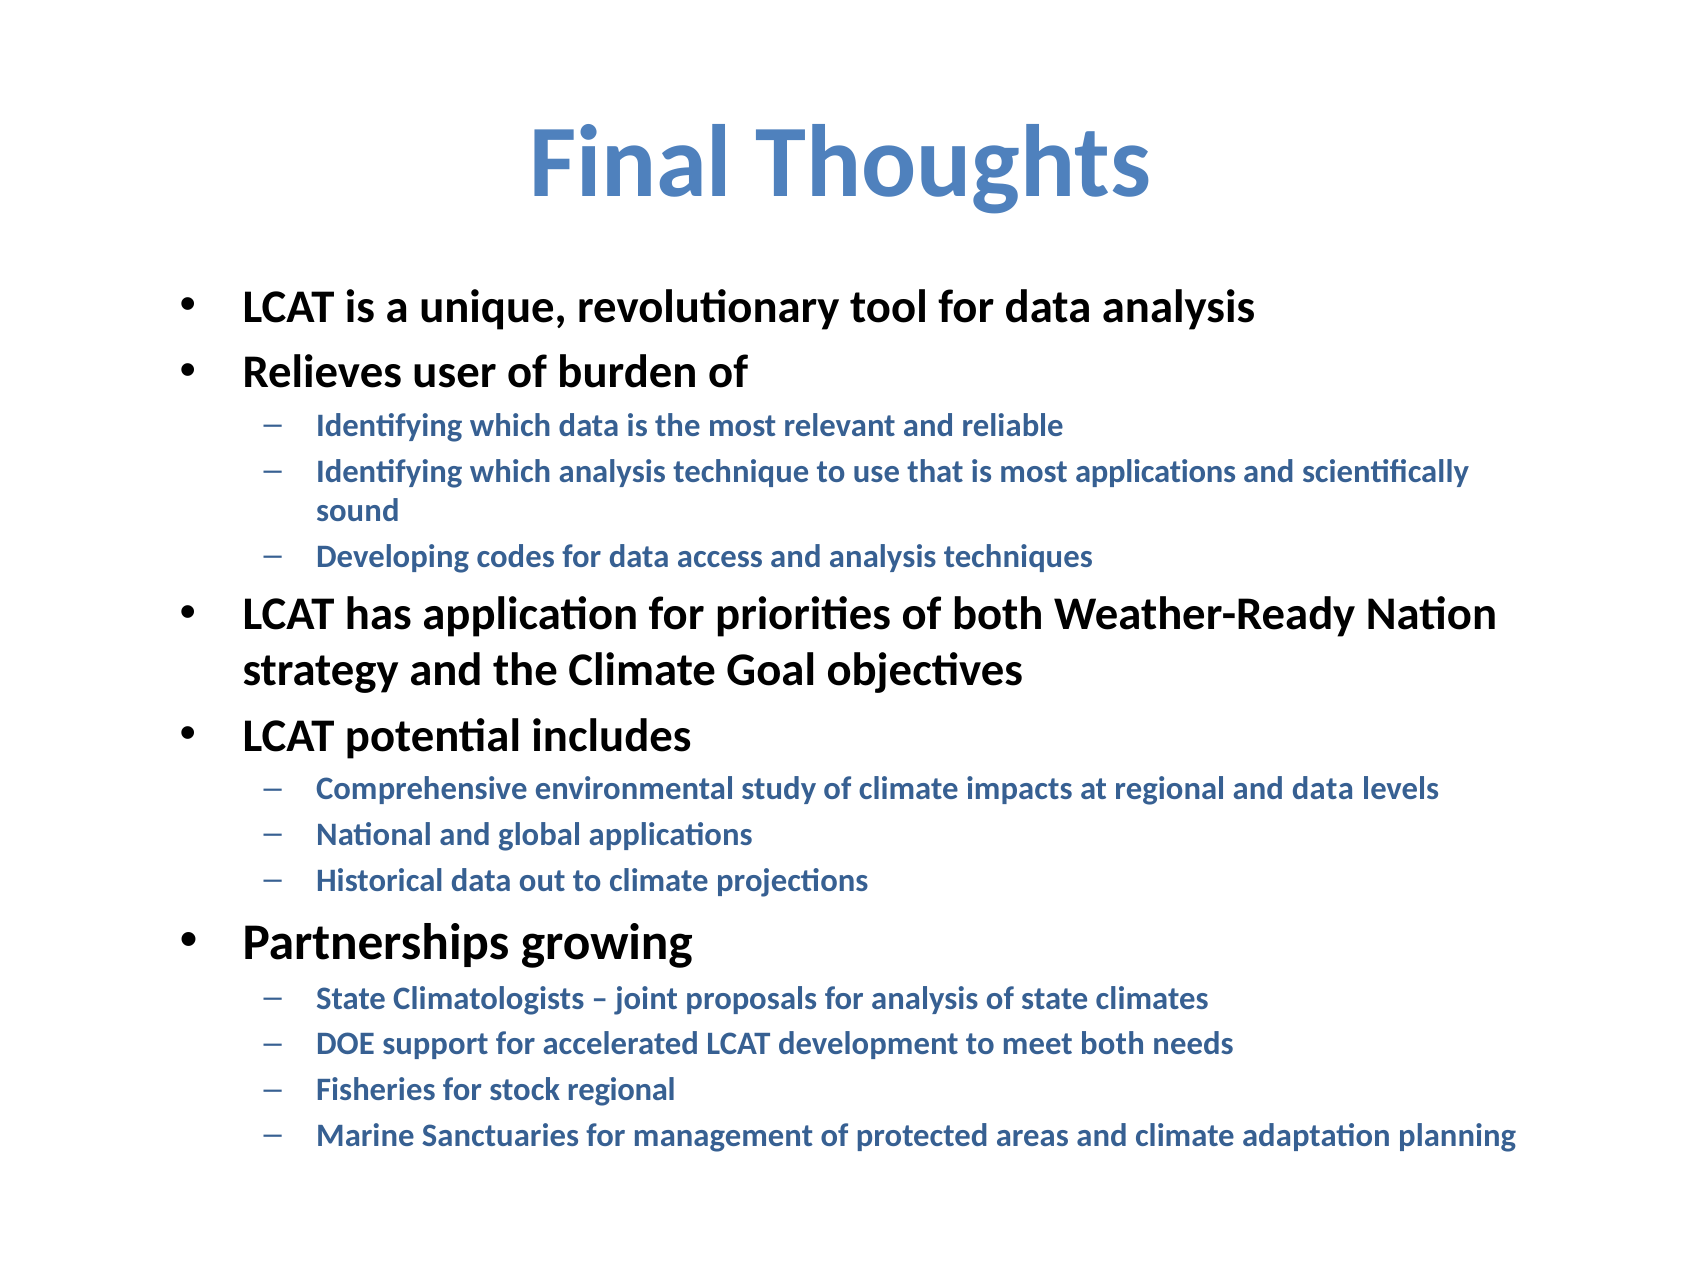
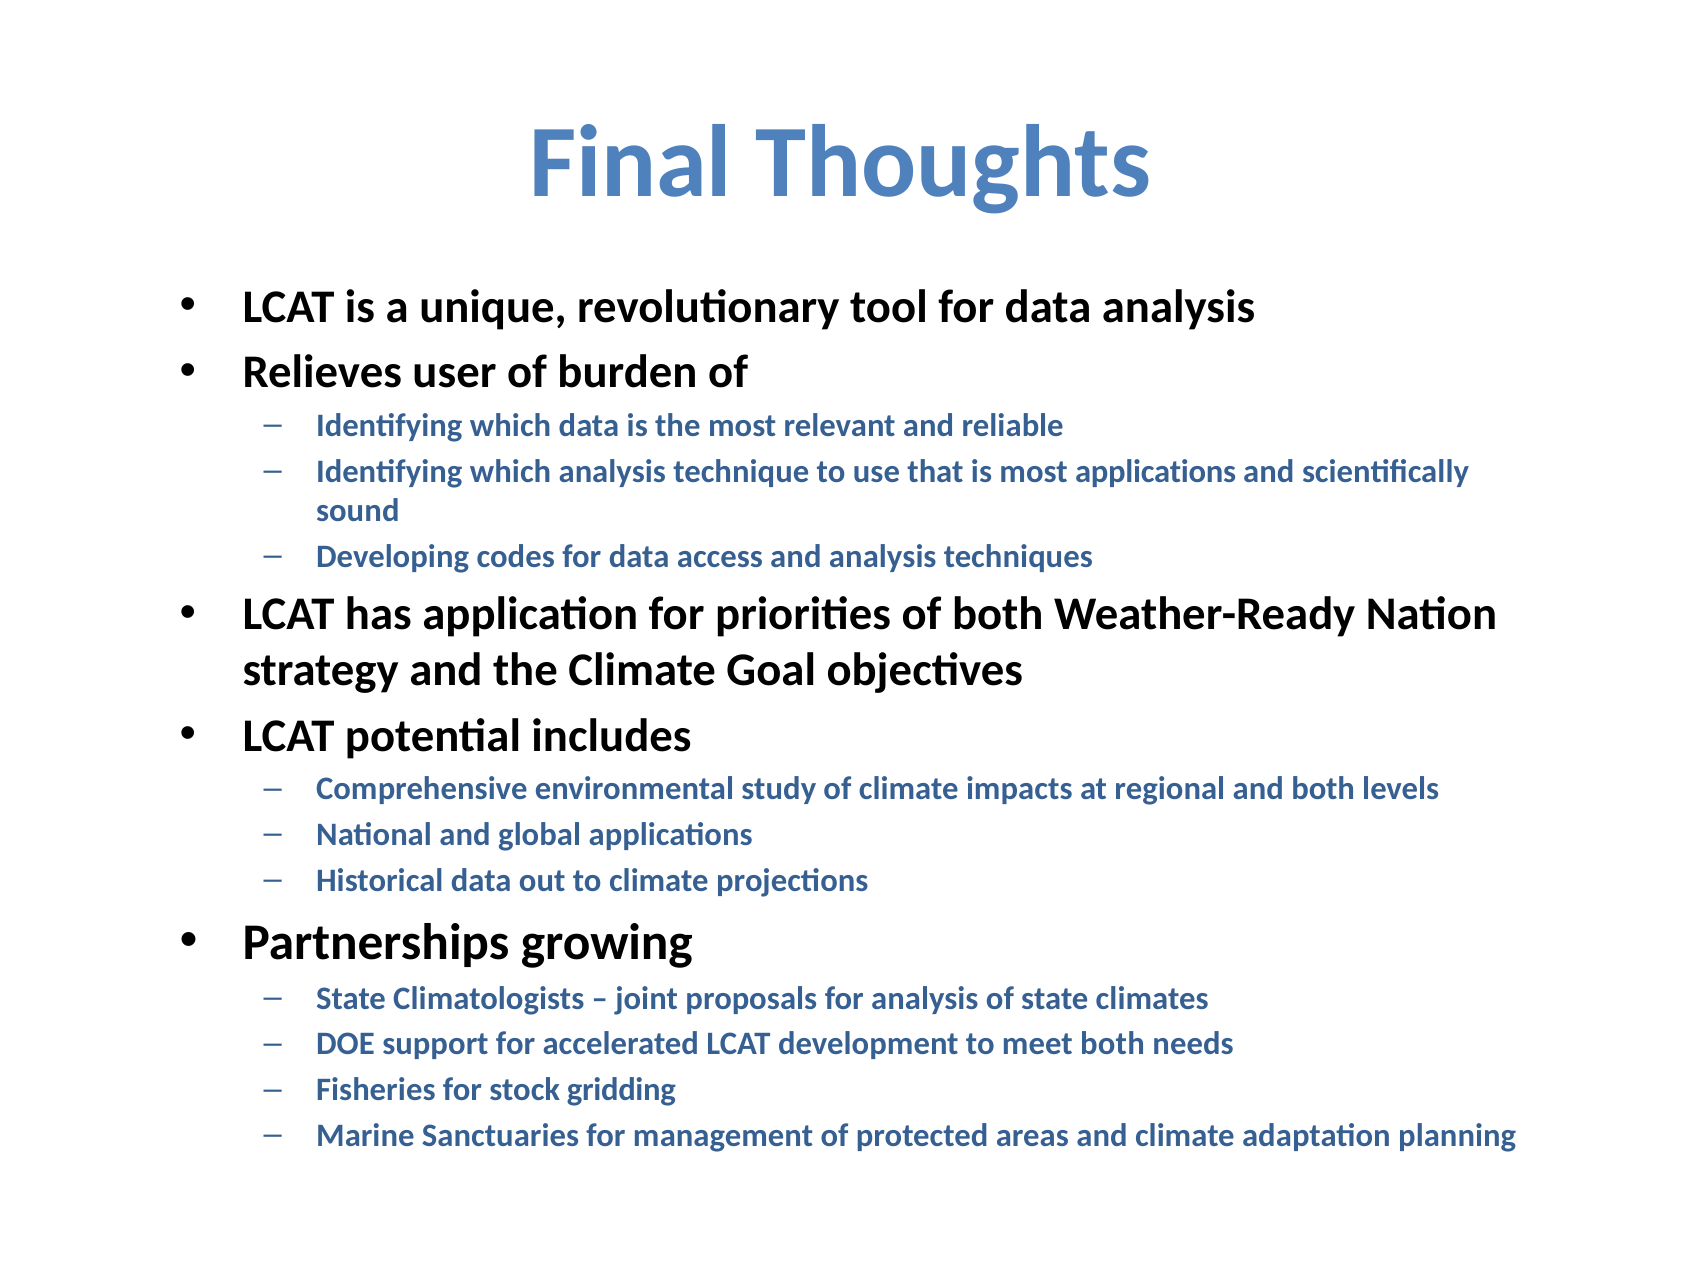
and data: data -> both
stock regional: regional -> gridding
